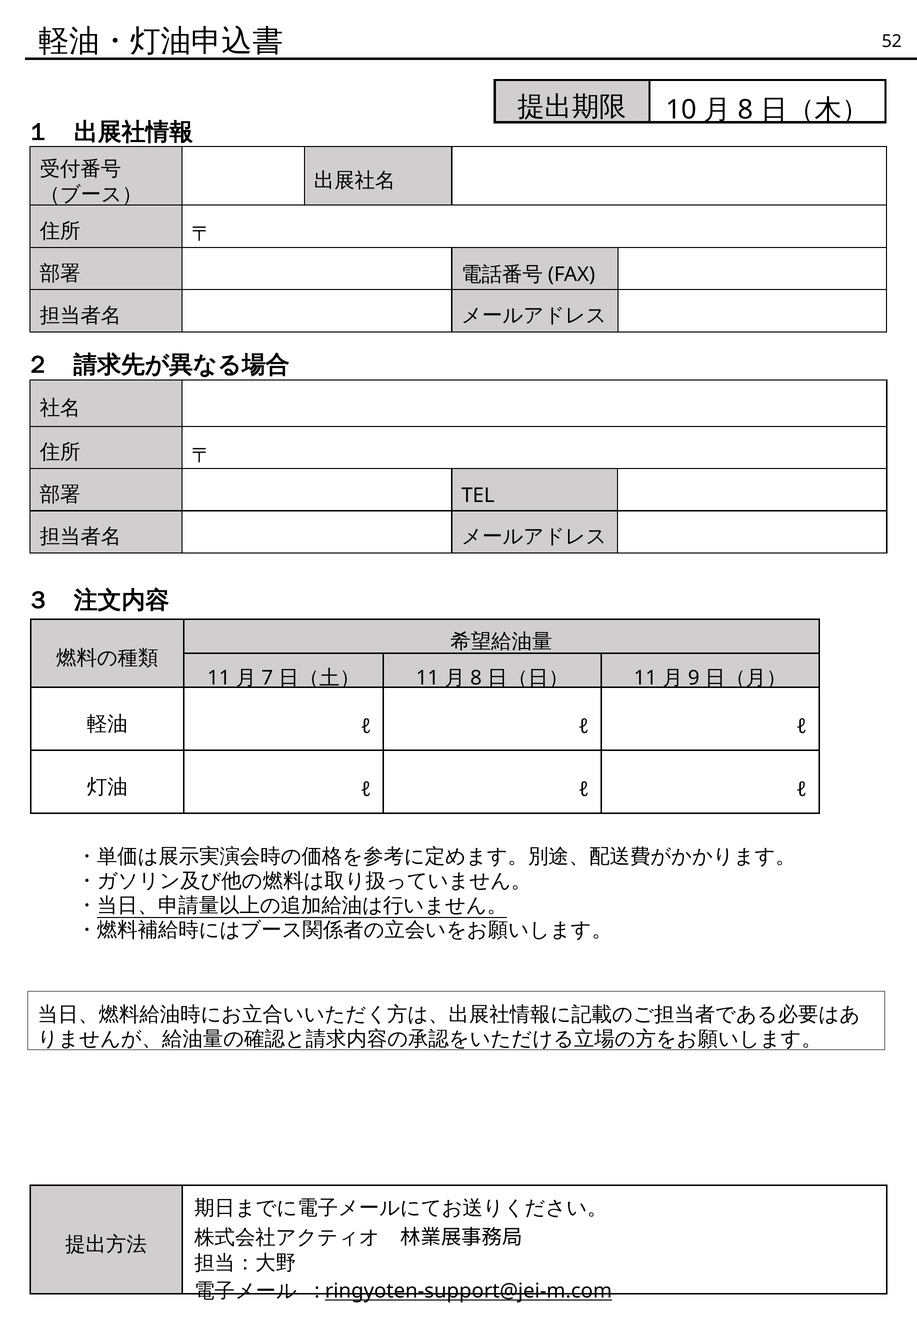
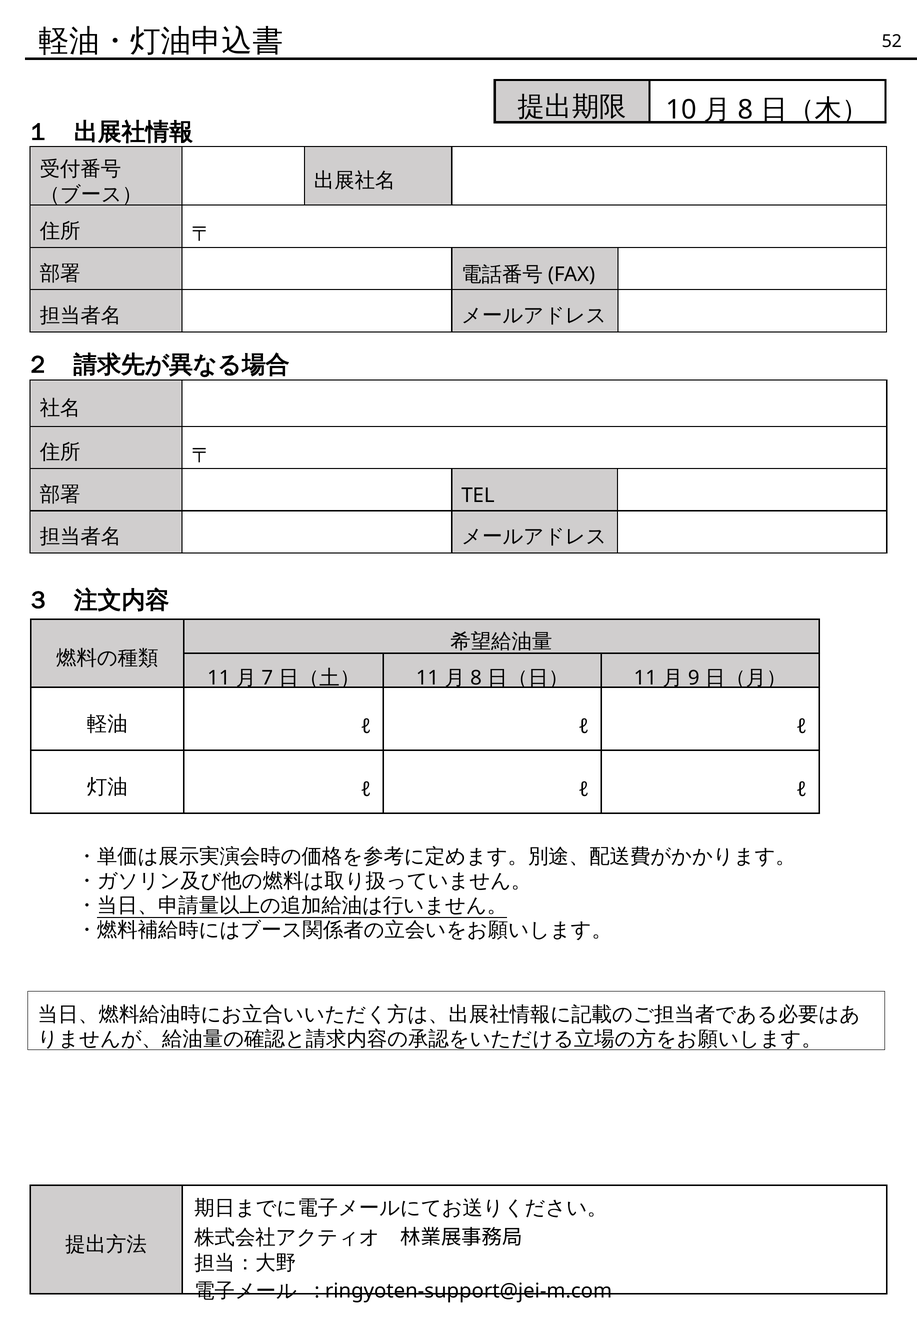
ringyoten-support@jei-m.com underline: present -> none
